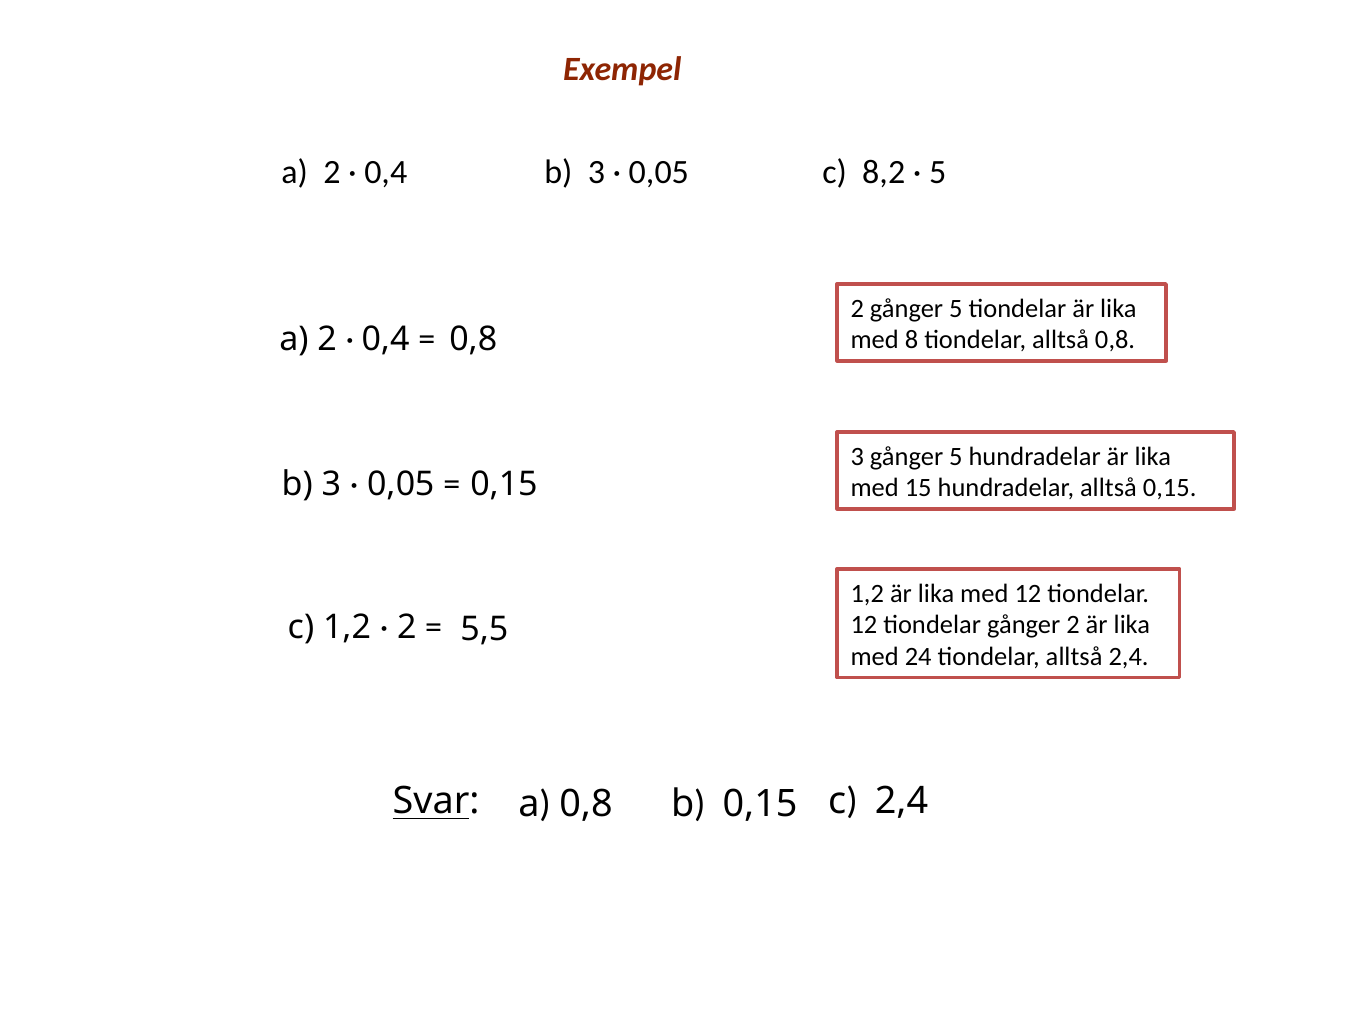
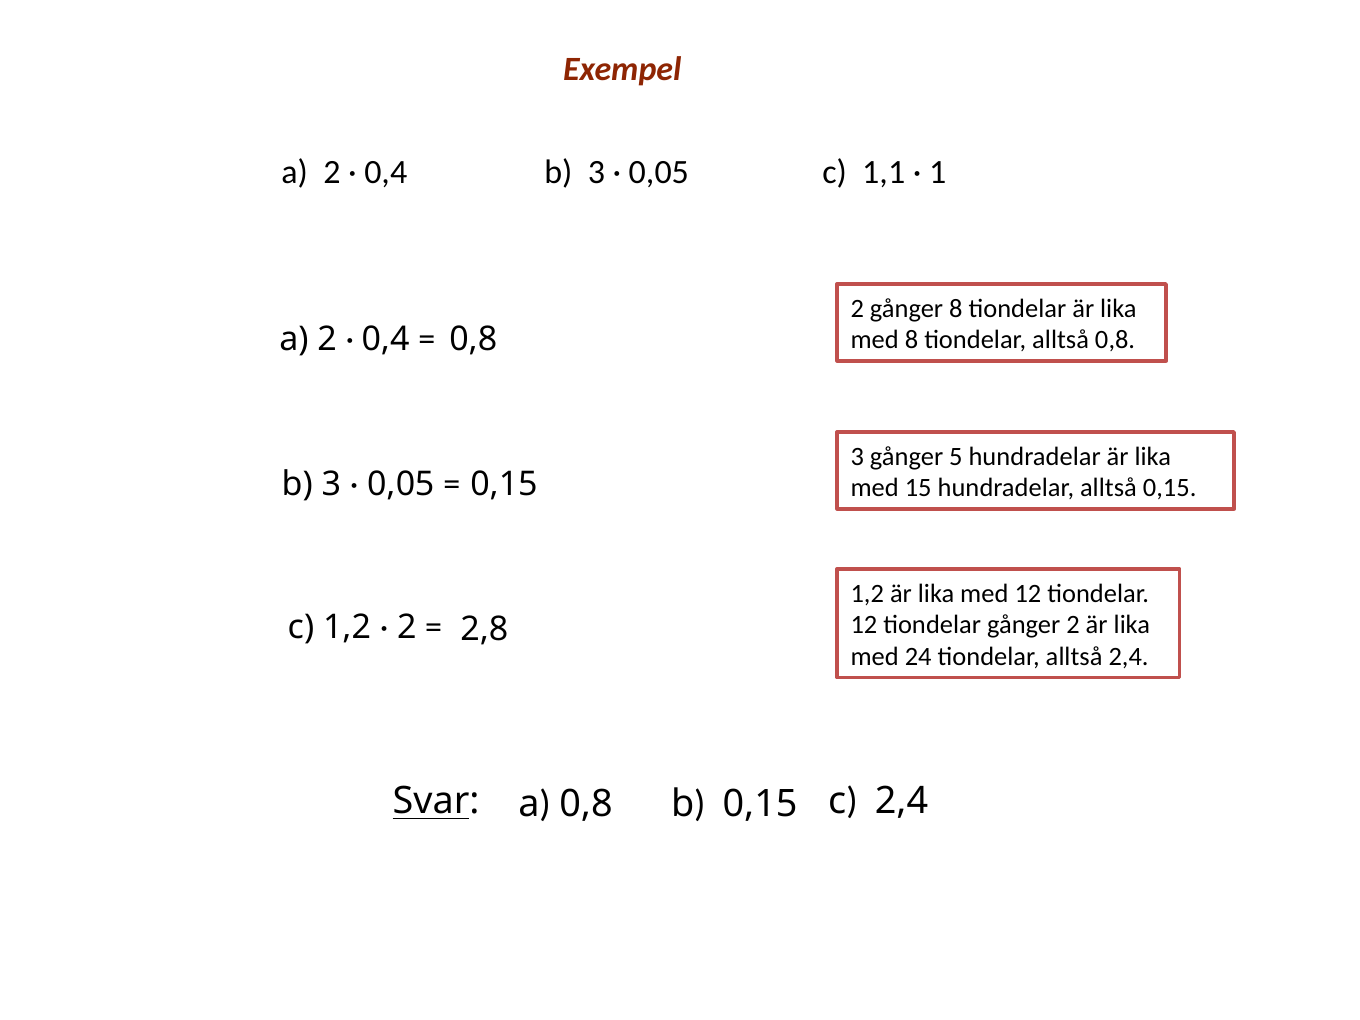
8,2: 8,2 -> 1,1
5 at (938, 172): 5 -> 1
2 gånger 5: 5 -> 8
5,5: 5,5 -> 2,8
